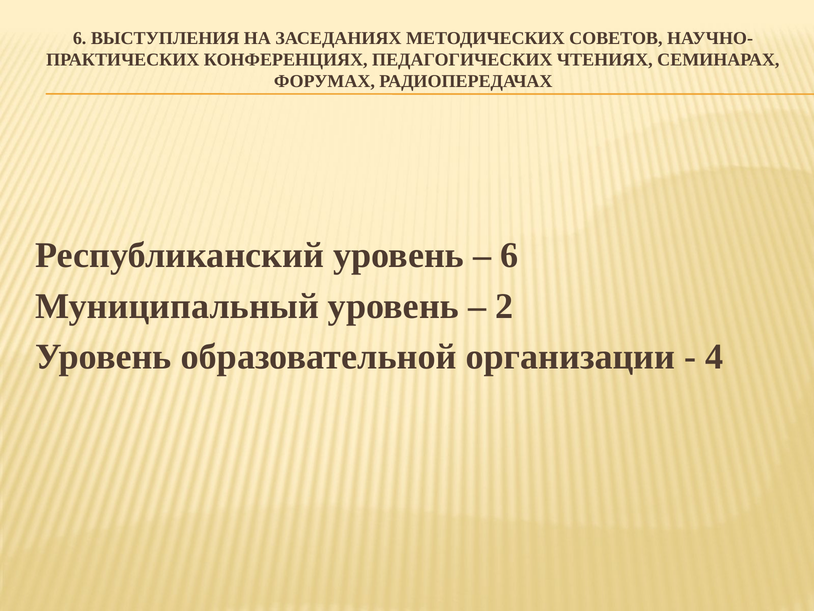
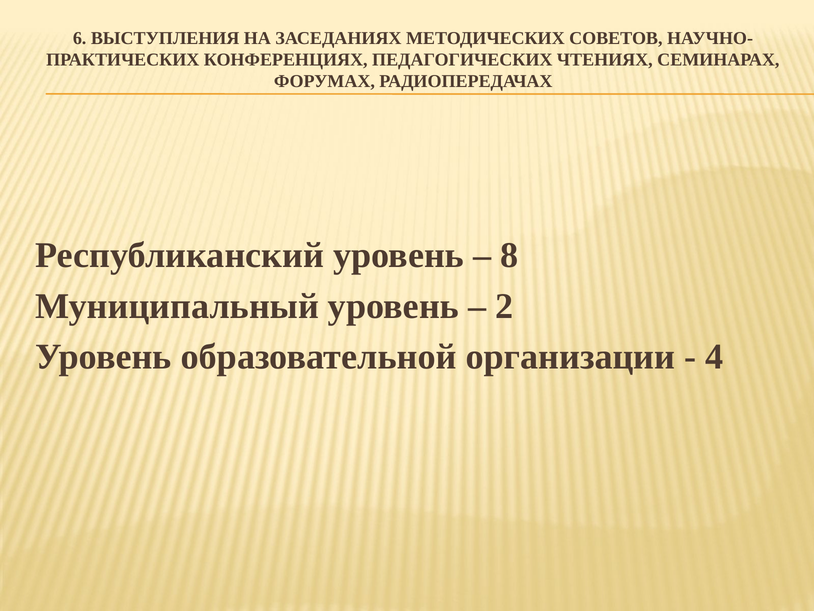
6 at (509, 255): 6 -> 8
